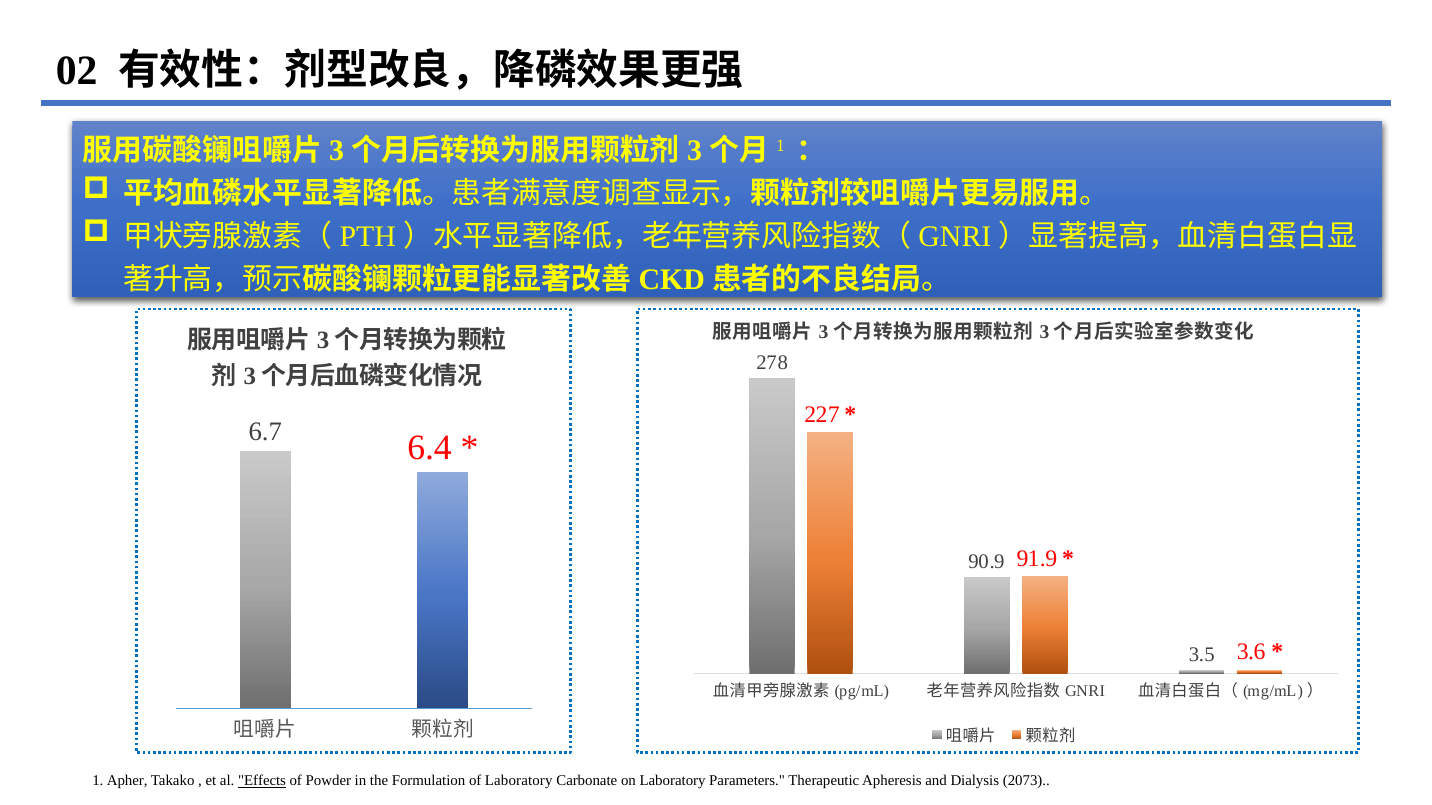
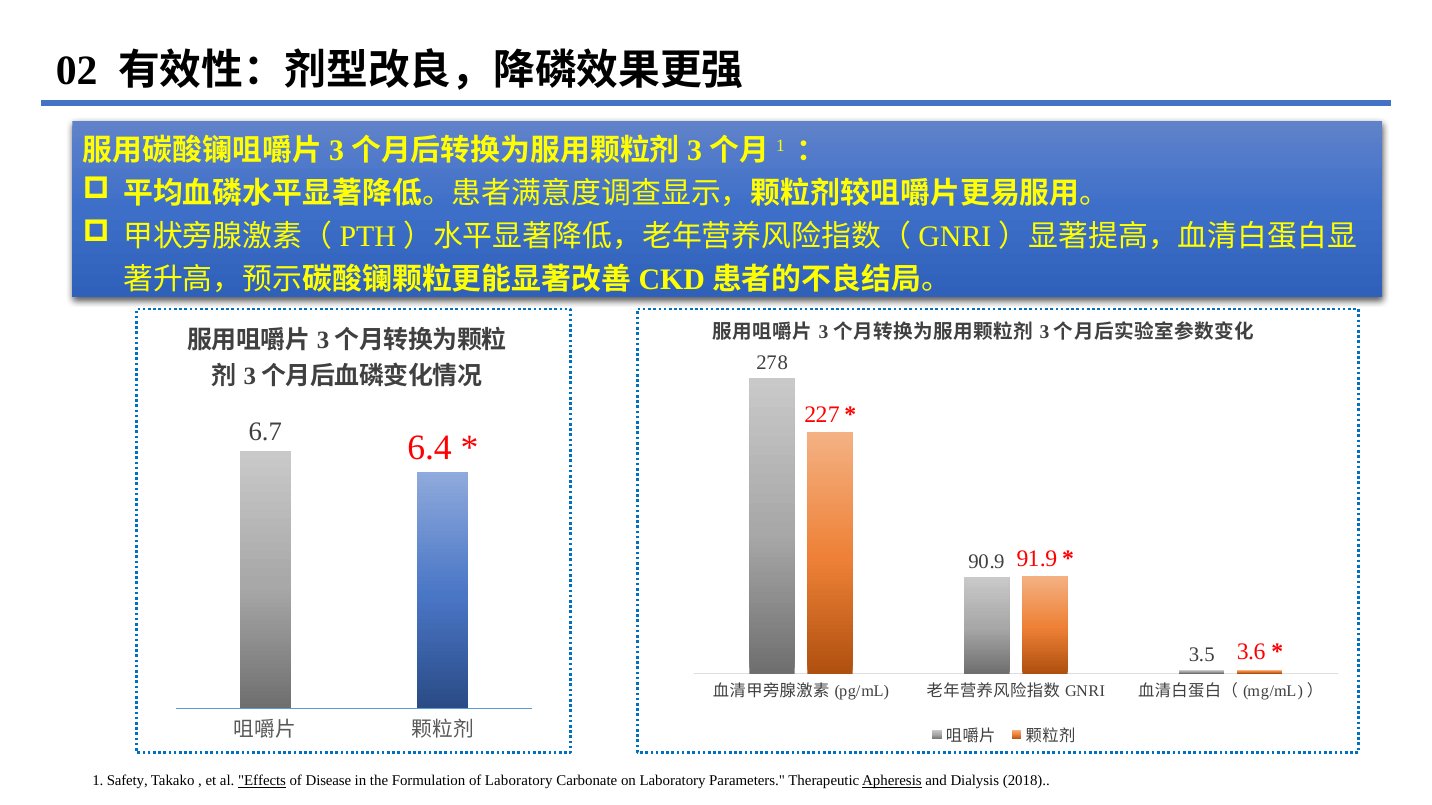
Apher: Apher -> Safety
Powder: Powder -> Disease
Apheresis underline: none -> present
2073: 2073 -> 2018
